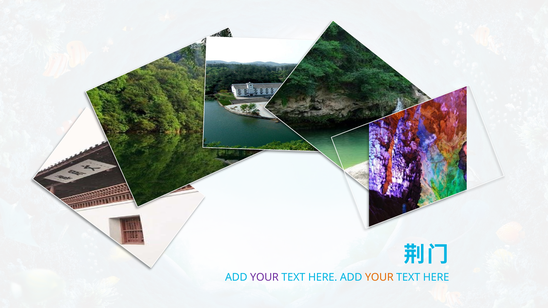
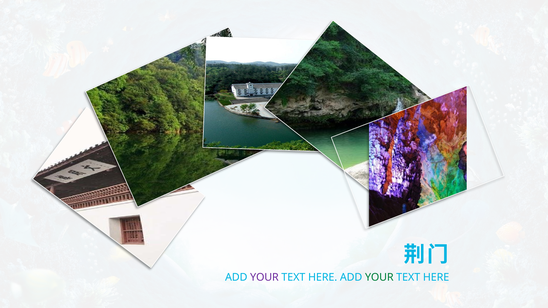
YOUR at (379, 278) colour: orange -> green
